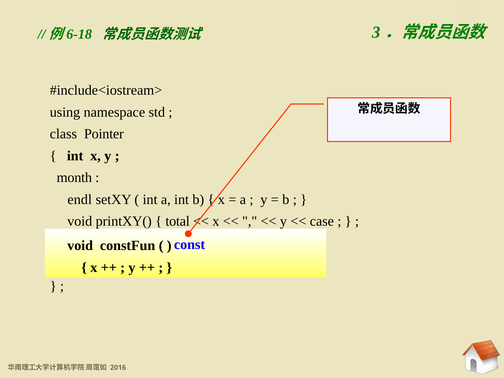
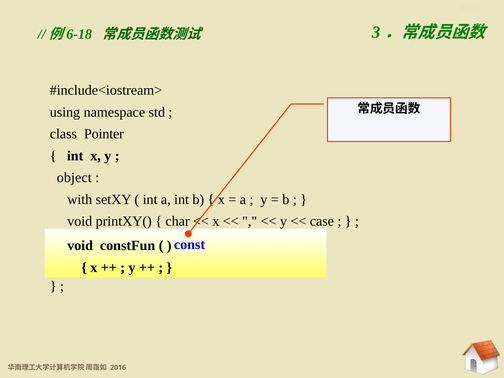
month: month -> object
endl: endl -> with
total: total -> char
